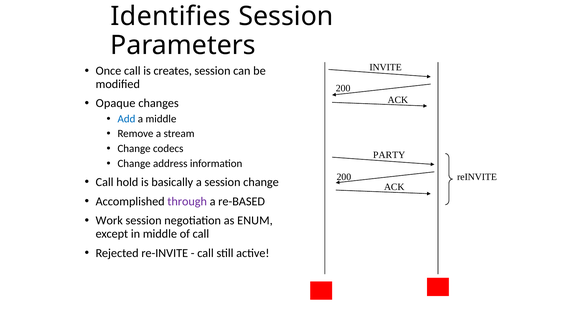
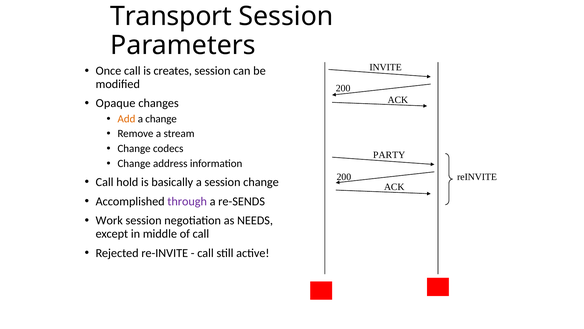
Identifies: Identifies -> Transport
Add colour: blue -> orange
a middle: middle -> change
re-BASED: re-BASED -> re-SENDS
ENUM: ENUM -> NEEDS
